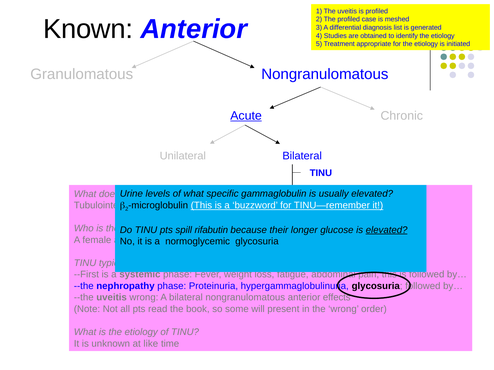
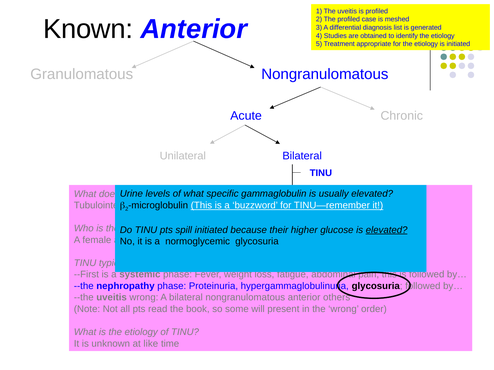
Acute underline: present -> none
rifabutin at (211, 230): rifabutin -> initiated
longer: longer -> higher
effects: effects -> others
